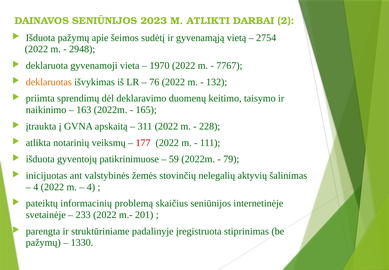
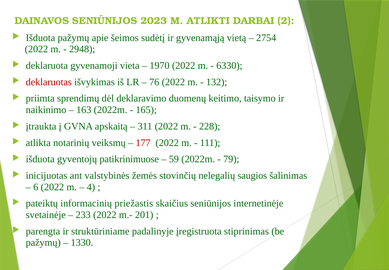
7767: 7767 -> 6330
deklaruotas colour: orange -> red
aktyvių: aktyvių -> saugios
4 at (36, 187): 4 -> 6
problemą: problemą -> priežastis
